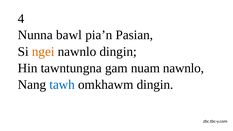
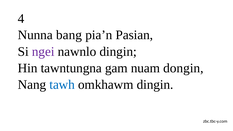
bawl: bawl -> bang
ngei colour: orange -> purple
nuam nawnlo: nawnlo -> dongin
